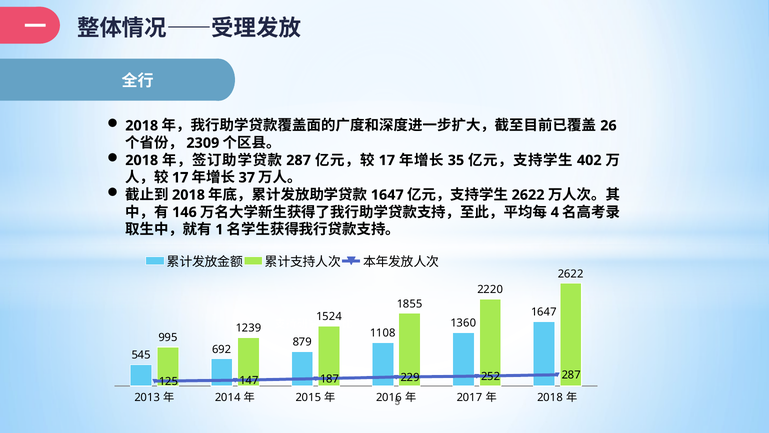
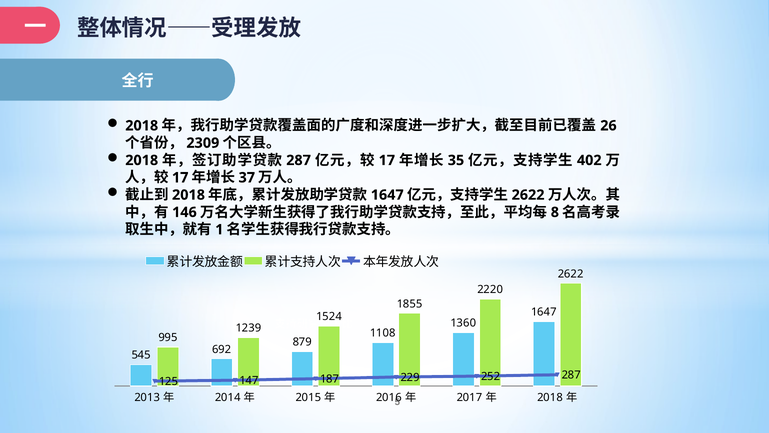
4: 4 -> 8
